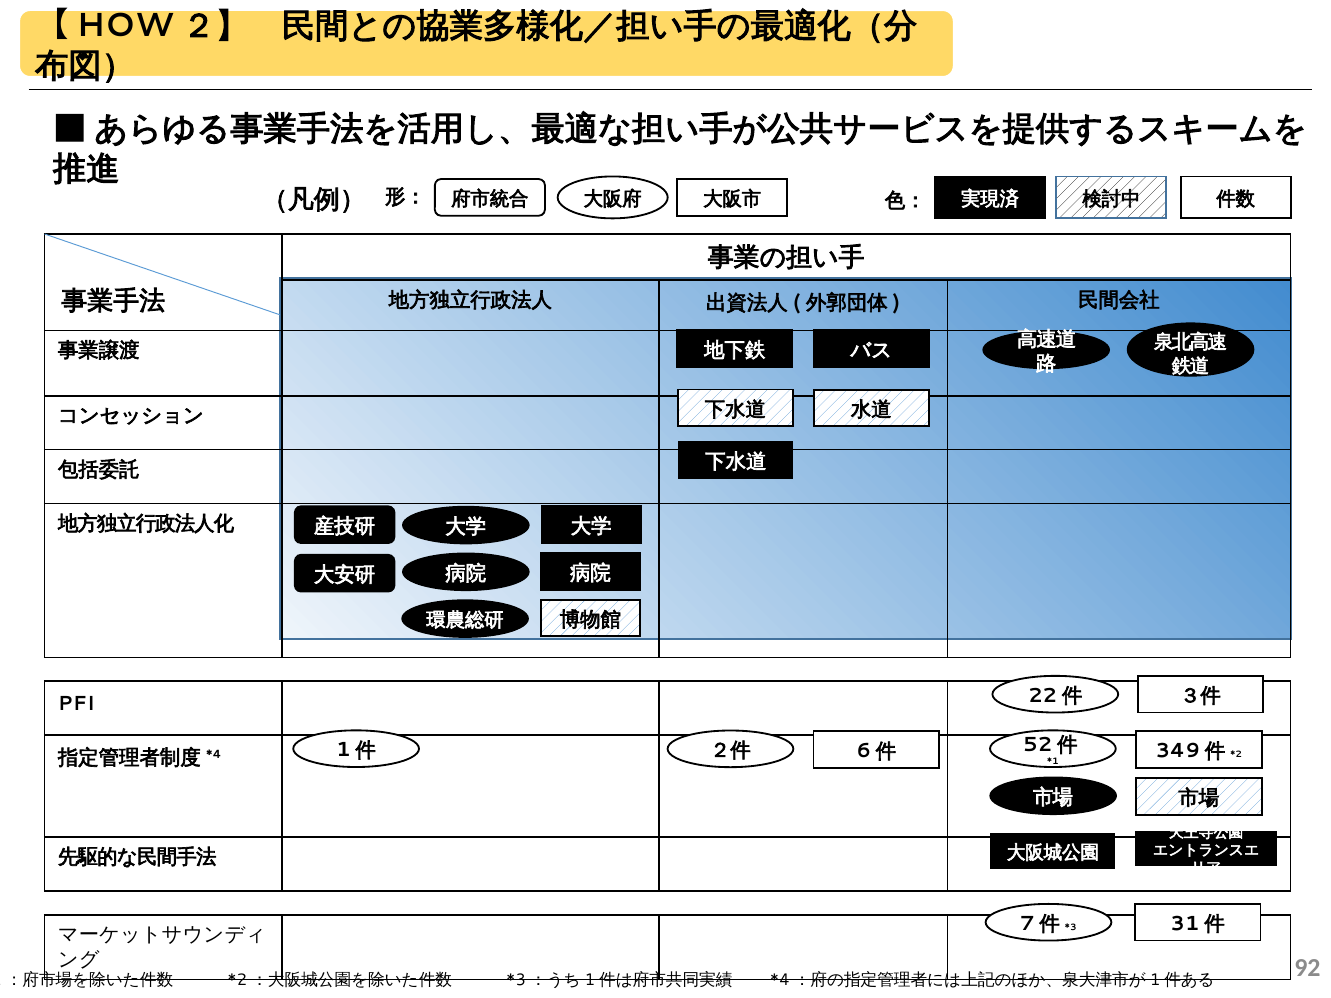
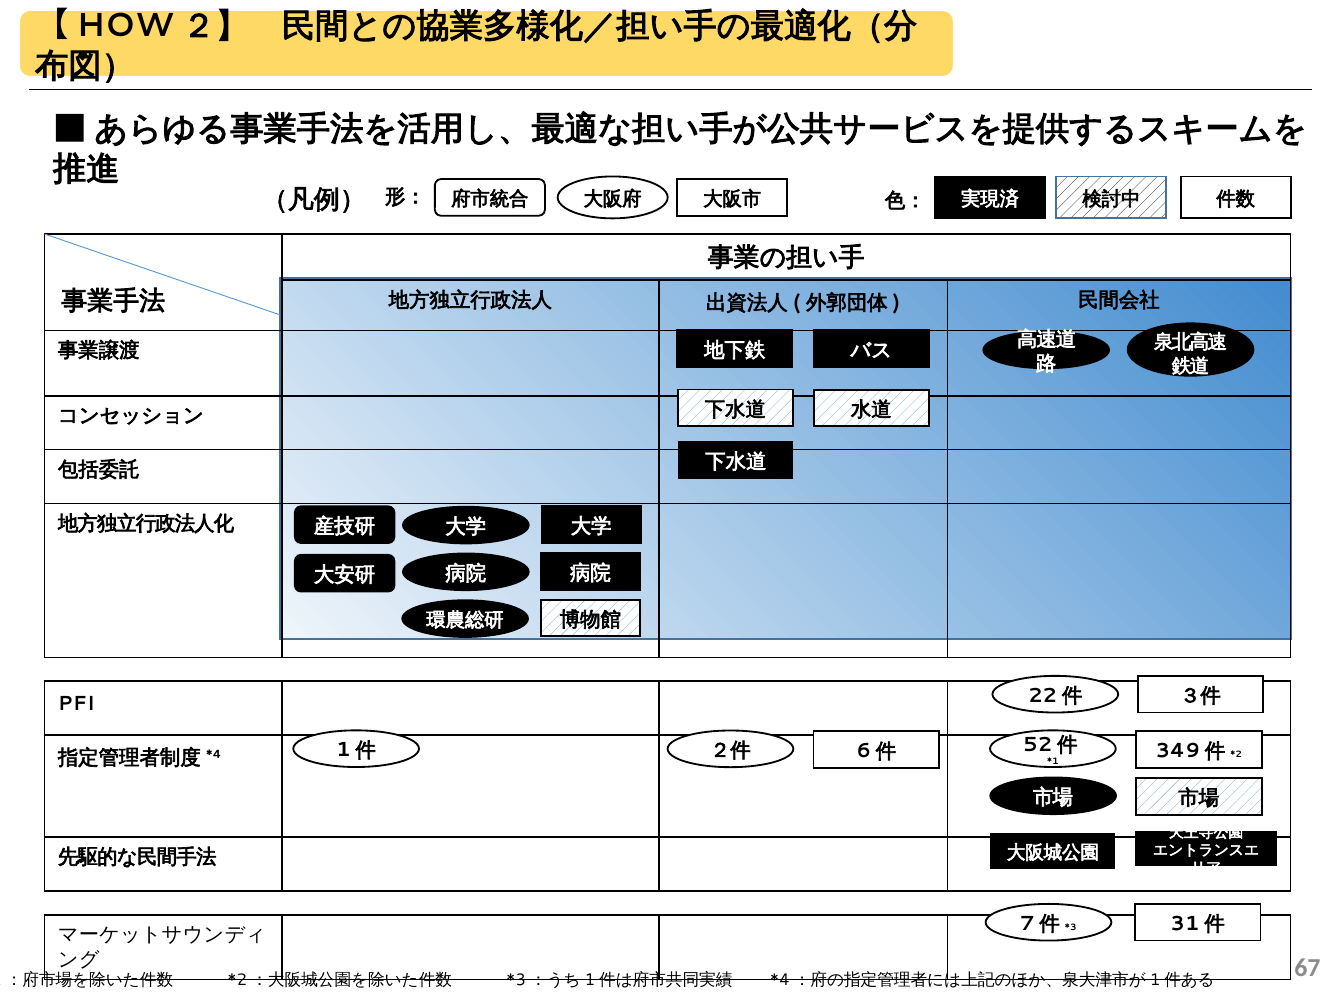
92: 92 -> 67
